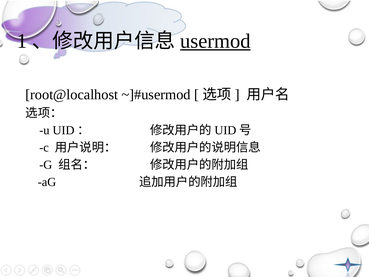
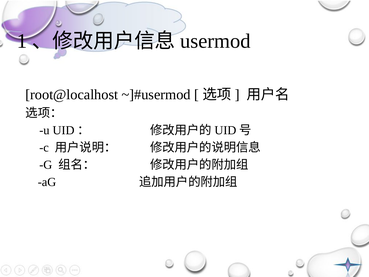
usermod underline: present -> none
